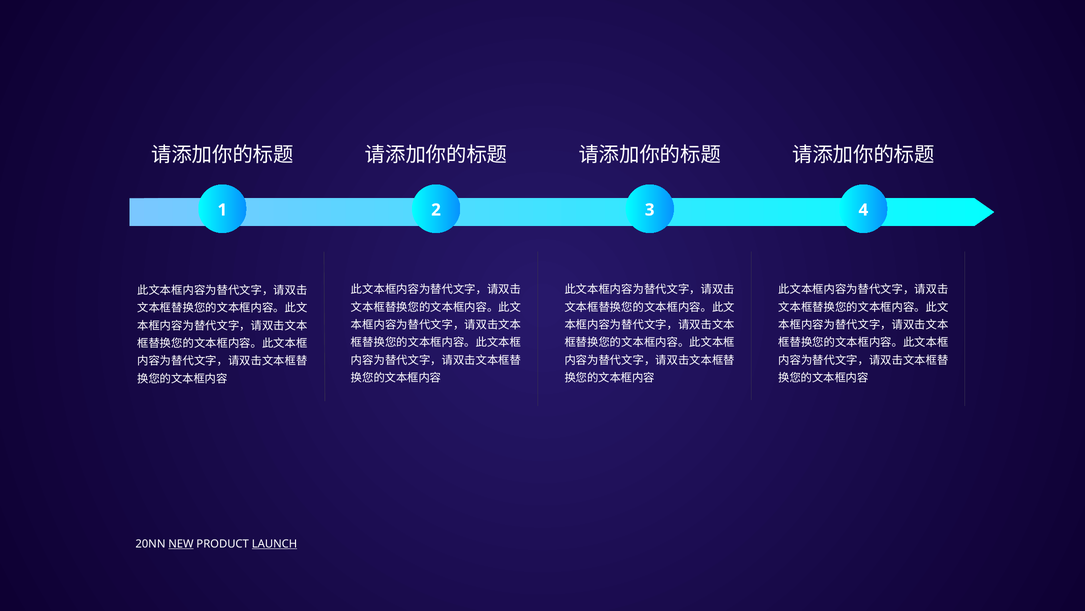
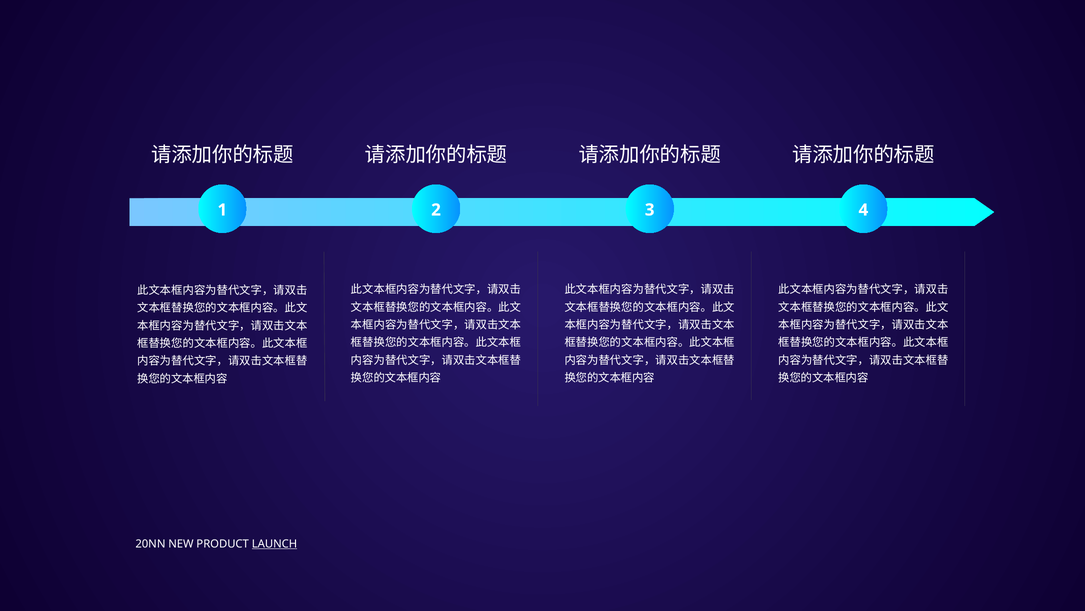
NEW underline: present -> none
